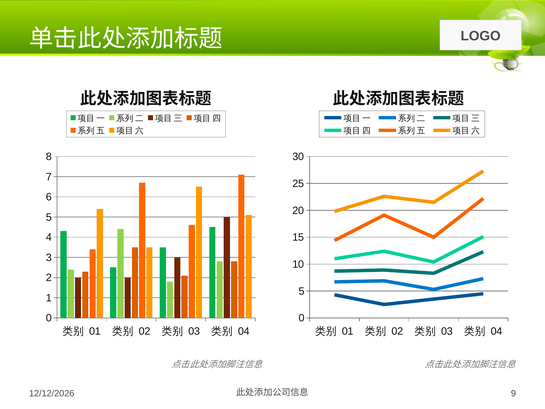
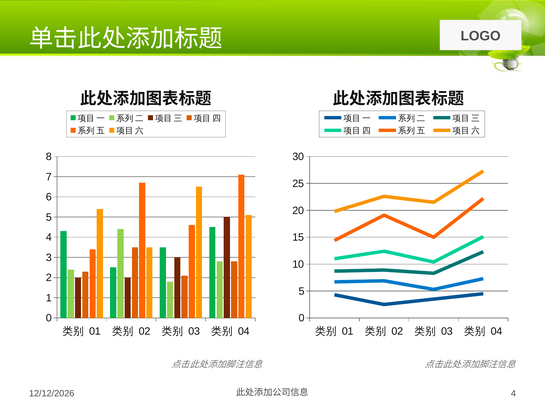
9 at (514, 393): 9 -> 4
